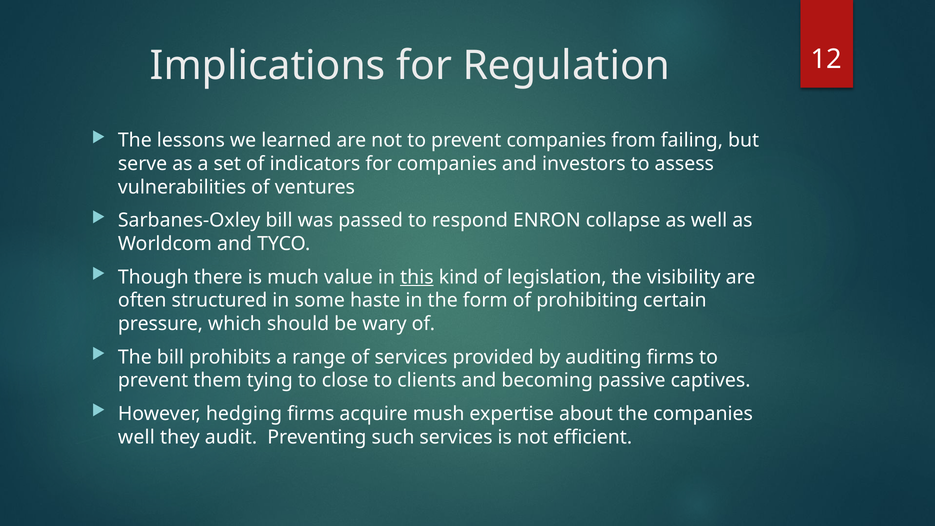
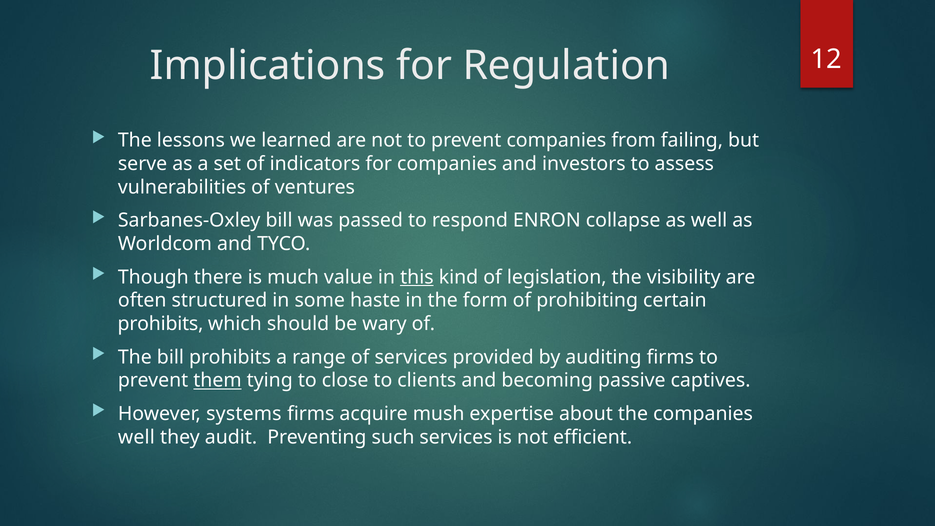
pressure at (160, 324): pressure -> prohibits
them underline: none -> present
hedging: hedging -> systems
